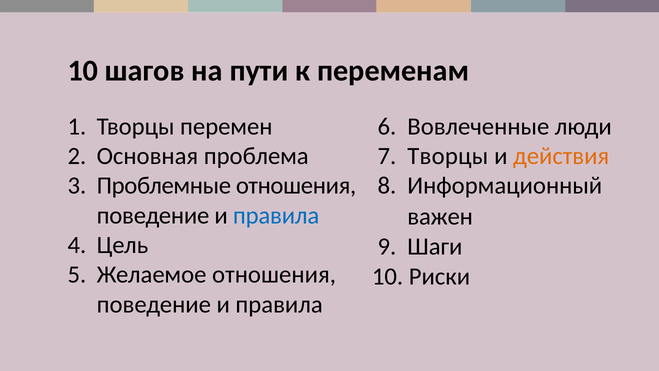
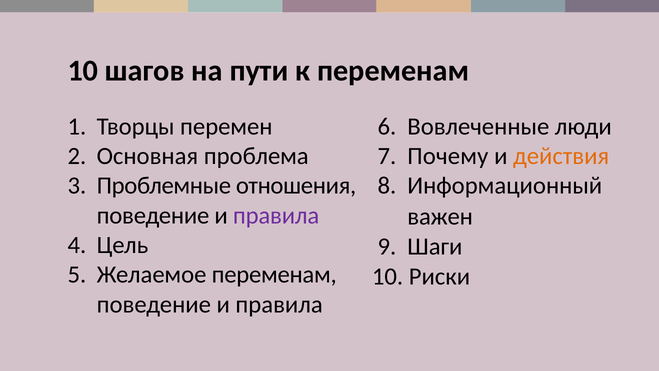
7 Творцы: Творцы -> Почему
правила at (276, 215) colour: blue -> purple
Желаемое отношения: отношения -> переменам
